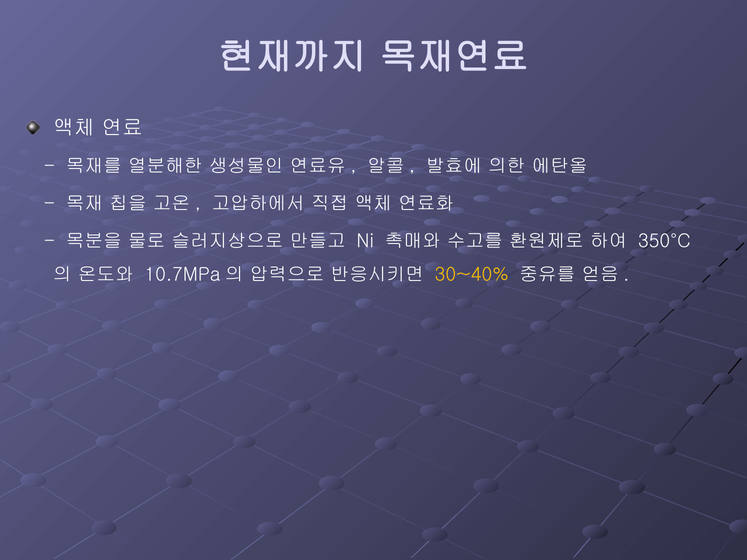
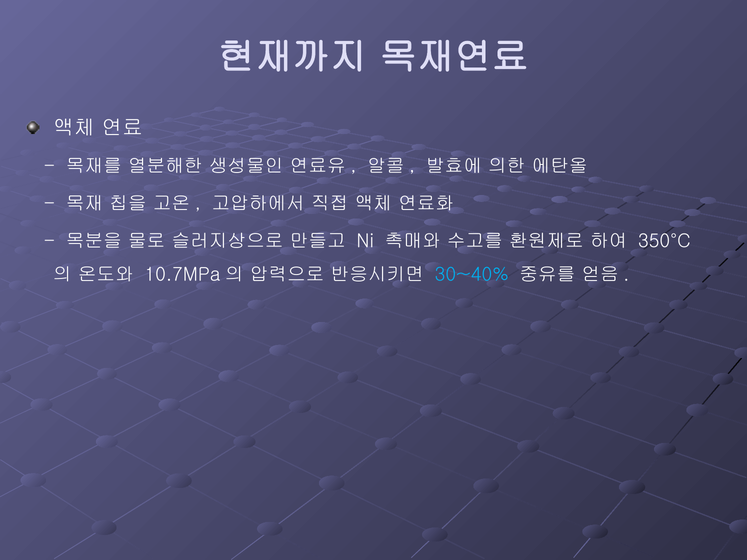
30~40% colour: yellow -> light blue
